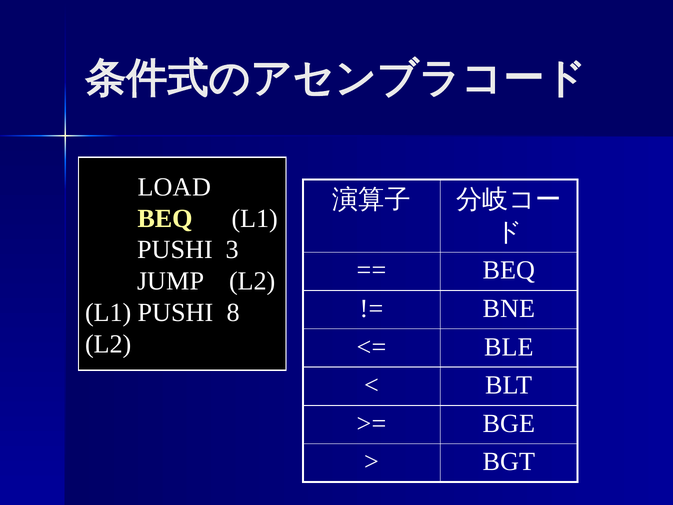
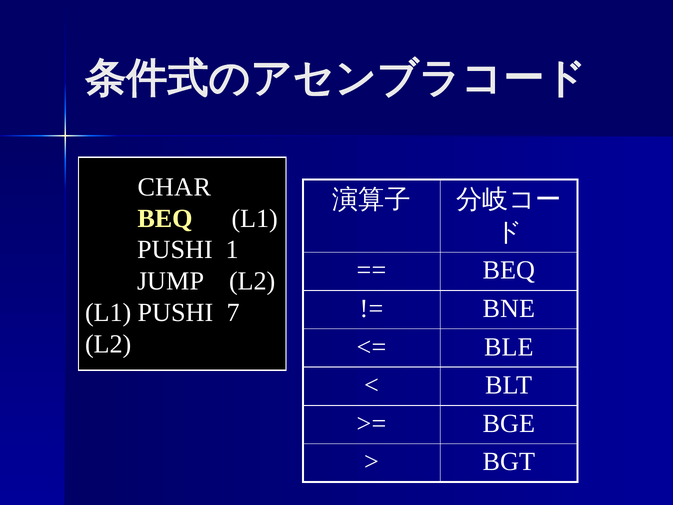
LOAD: LOAD -> CHAR
3: 3 -> 1
8: 8 -> 7
